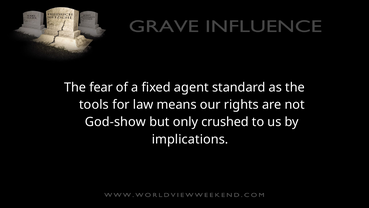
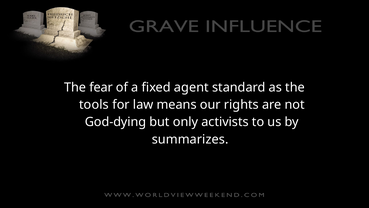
God-show: God-show -> God-dying
crushed: crushed -> activists
implications: implications -> summarizes
